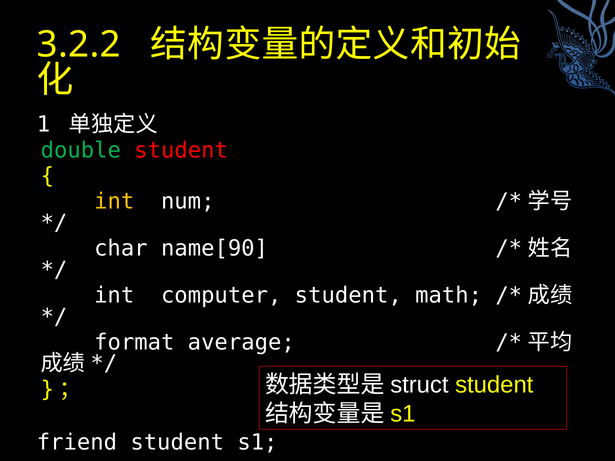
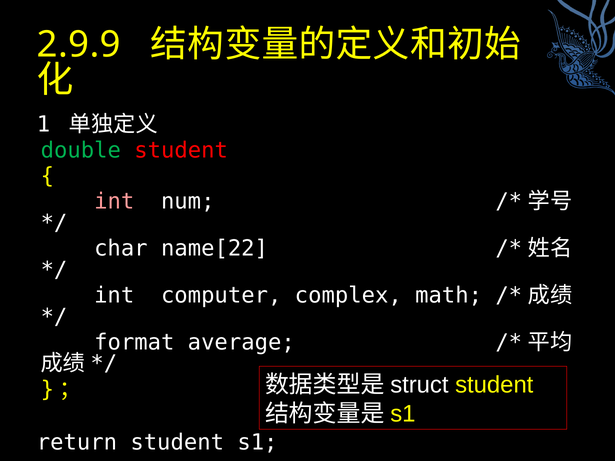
3.2.2: 3.2.2 -> 2.9.9
int at (114, 202) colour: yellow -> pink
name[90: name[90 -> name[22
computer student: student -> complex
friend: friend -> return
